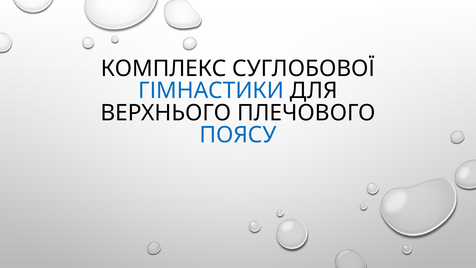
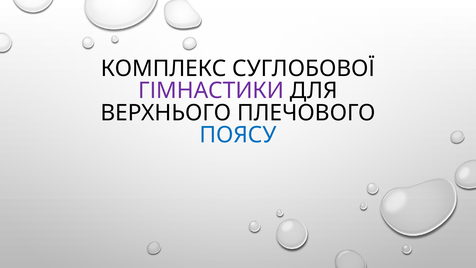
ГІМНАСТИКИ colour: blue -> purple
